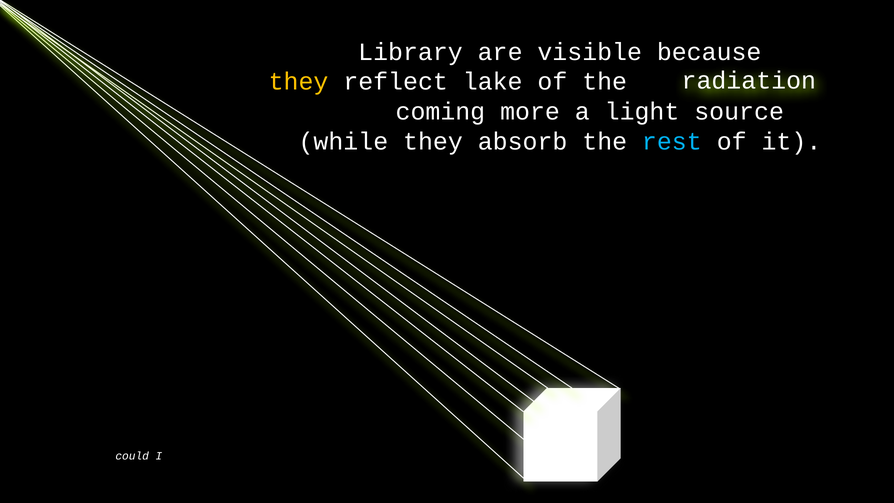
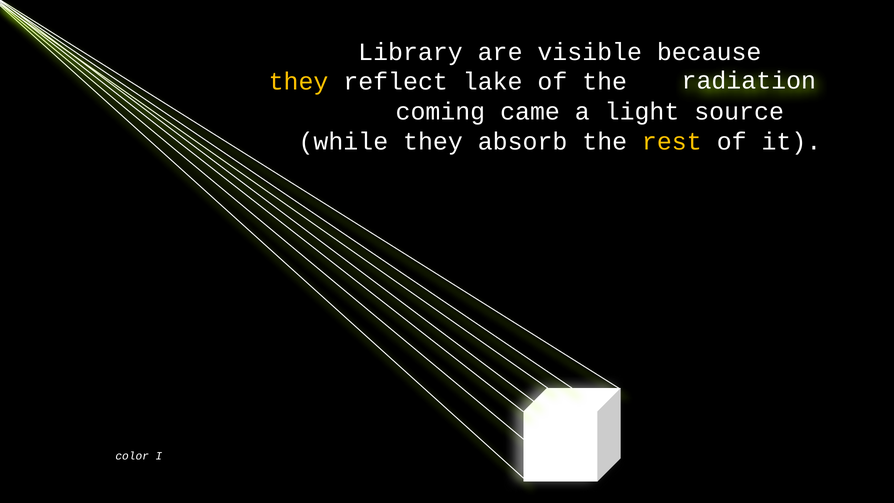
more: more -> came
rest colour: light blue -> yellow
could: could -> color
